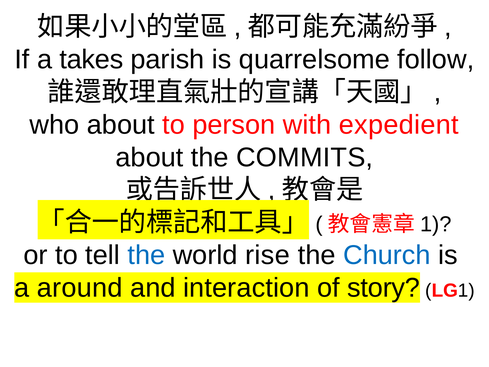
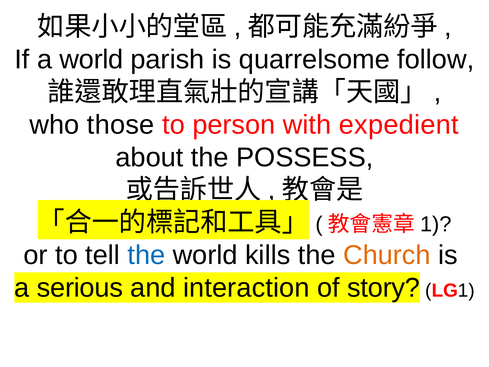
a takes: takes -> world
who about: about -> those
COMMITS: COMMITS -> POSSESS
rise: rise -> kills
Church colour: blue -> orange
around: around -> serious
